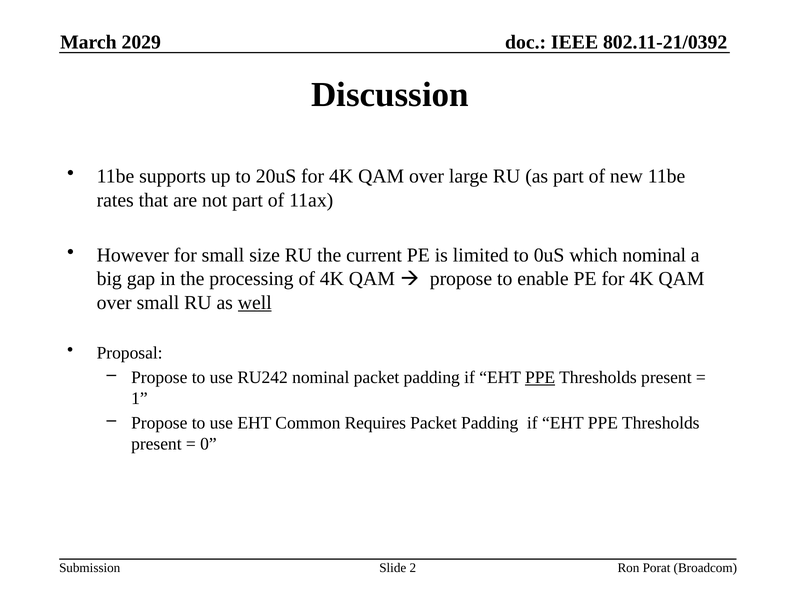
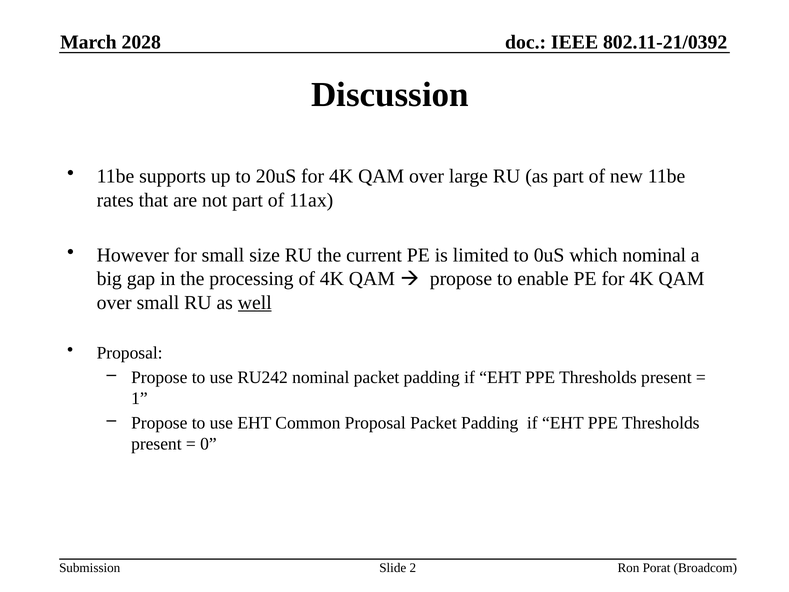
2029: 2029 -> 2028
PPE at (540, 377) underline: present -> none
Common Requires: Requires -> Proposal
